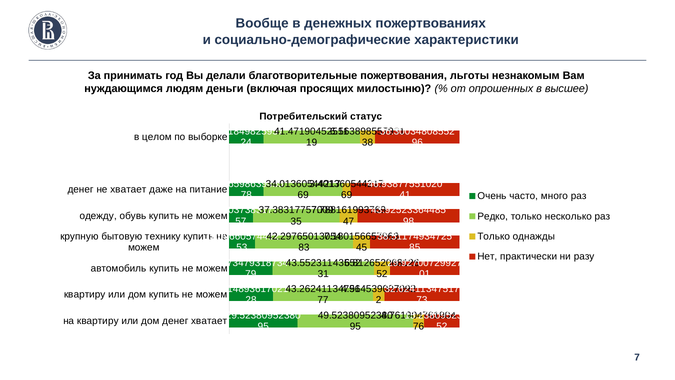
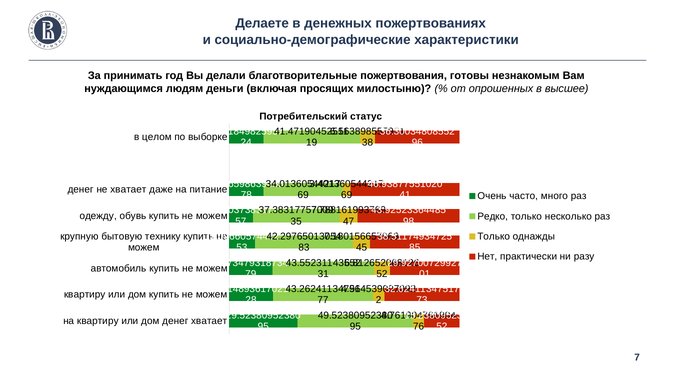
Вообще: Вообще -> Делаете
льготы: льготы -> готовы
